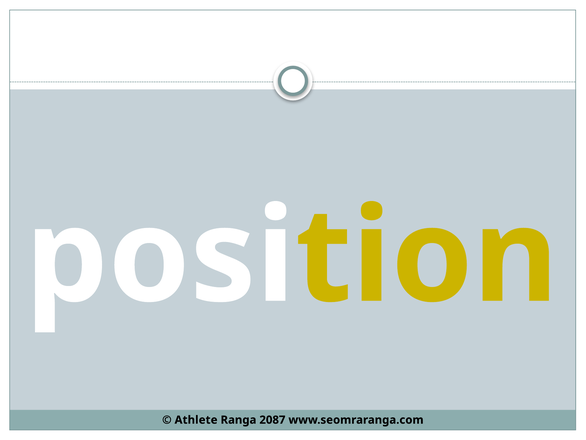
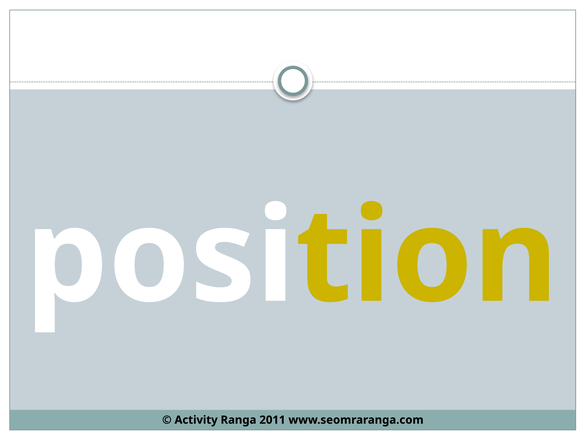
Athlete: Athlete -> Activity
2087: 2087 -> 2011
